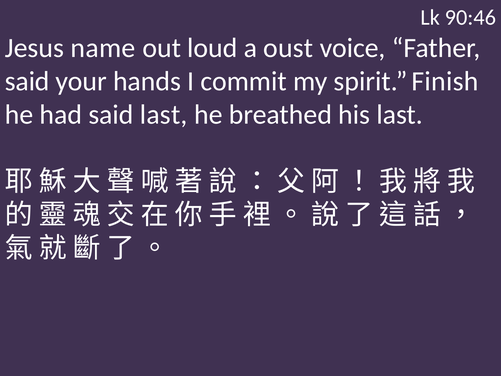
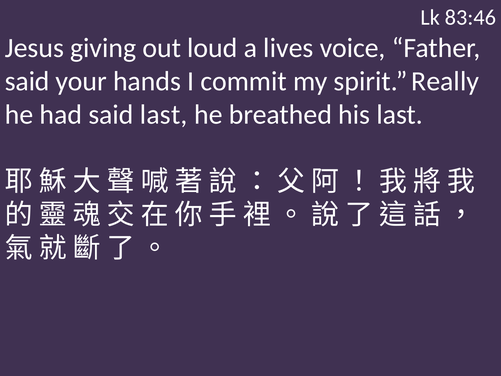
90:46: 90:46 -> 83:46
name: name -> giving
oust: oust -> lives
Finish: Finish -> Really
